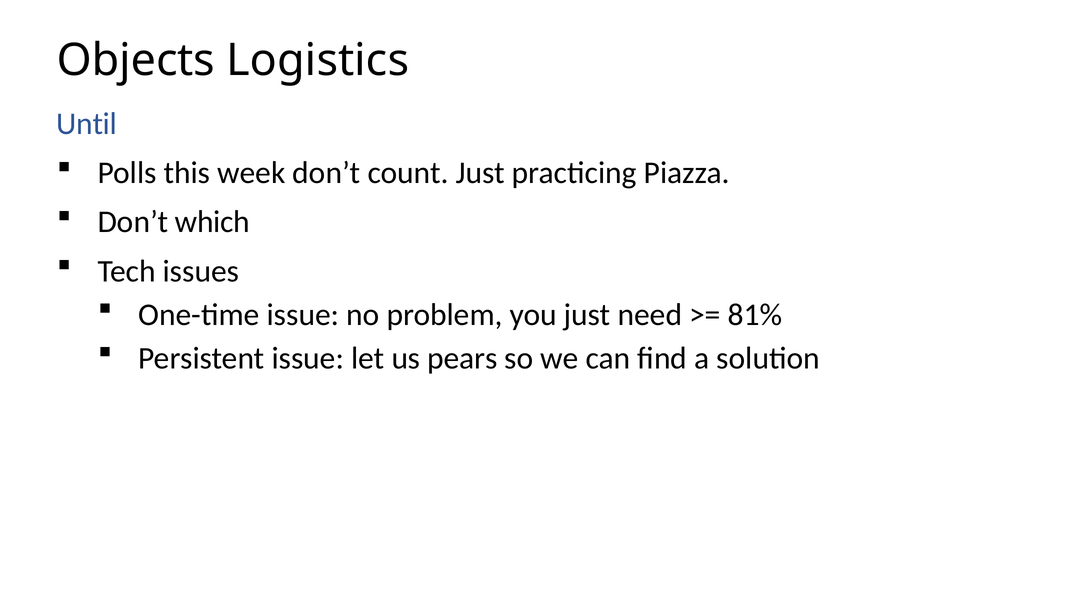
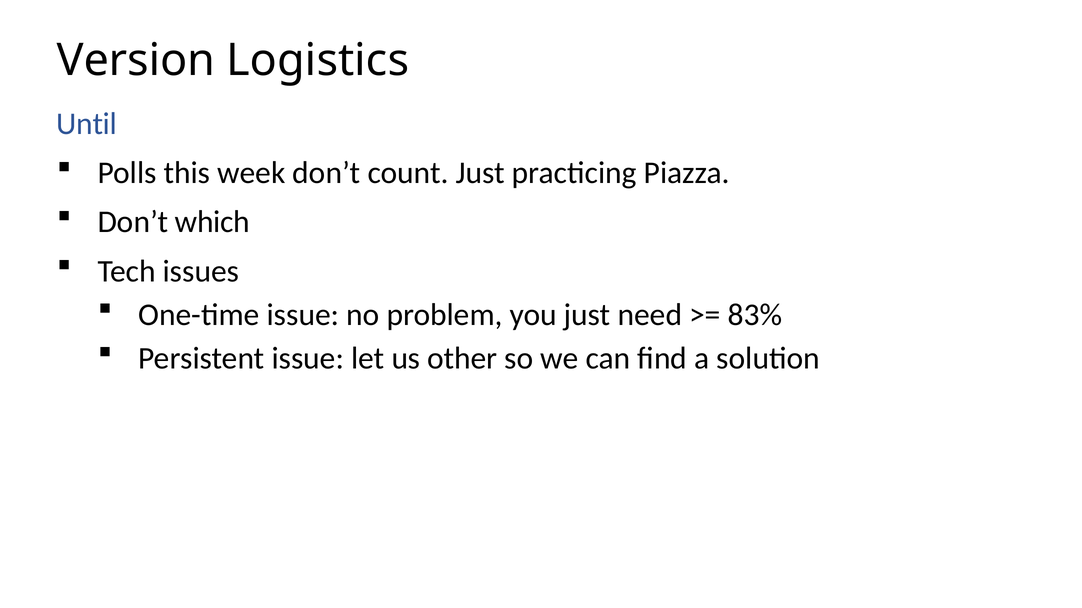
Objects: Objects -> Version
81%: 81% -> 83%
pears: pears -> other
